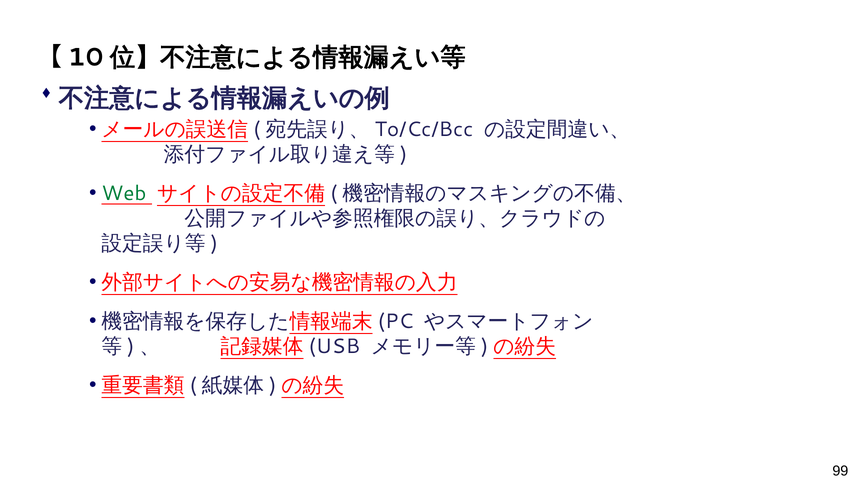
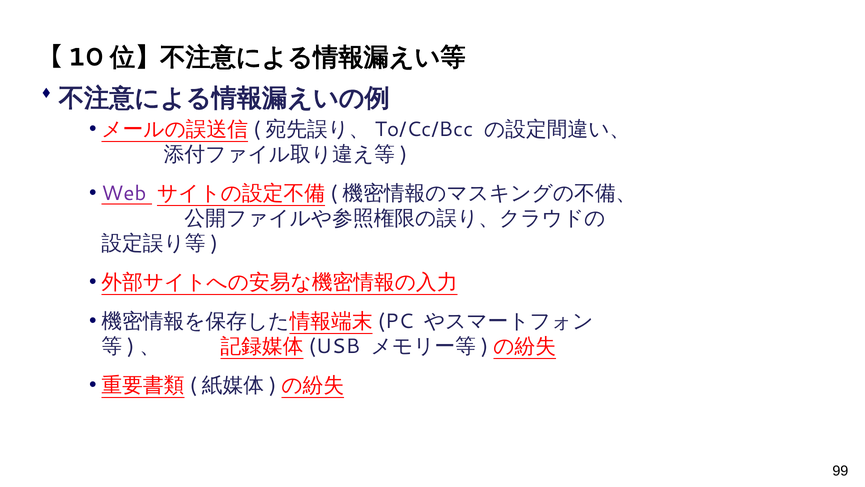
Web colour: green -> purple
